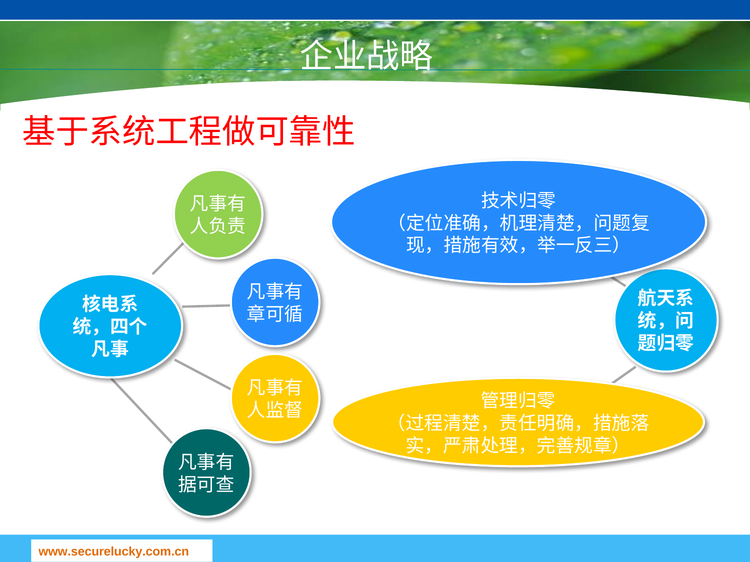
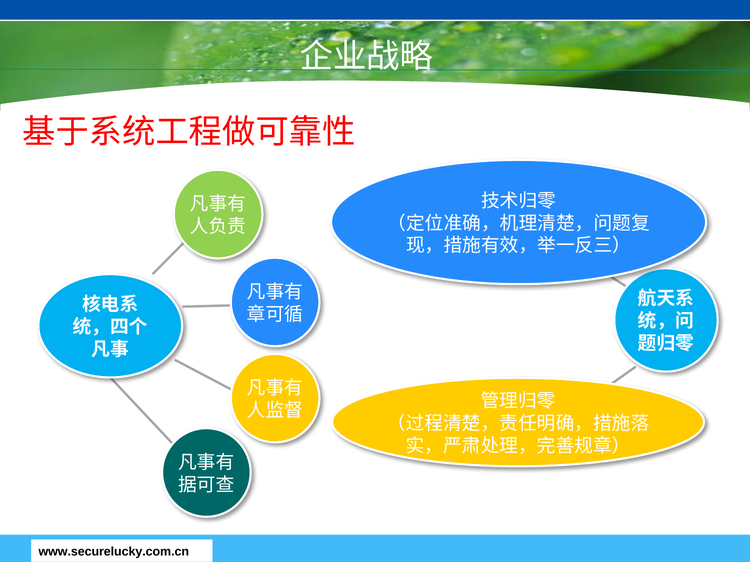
www.securelucky.com.cn colour: orange -> black
